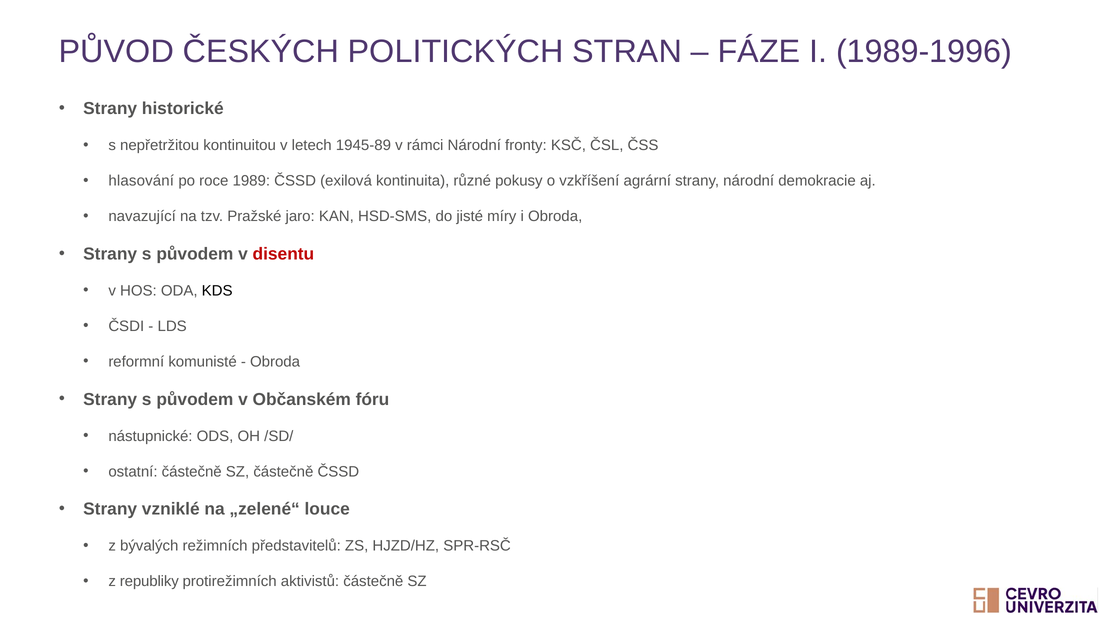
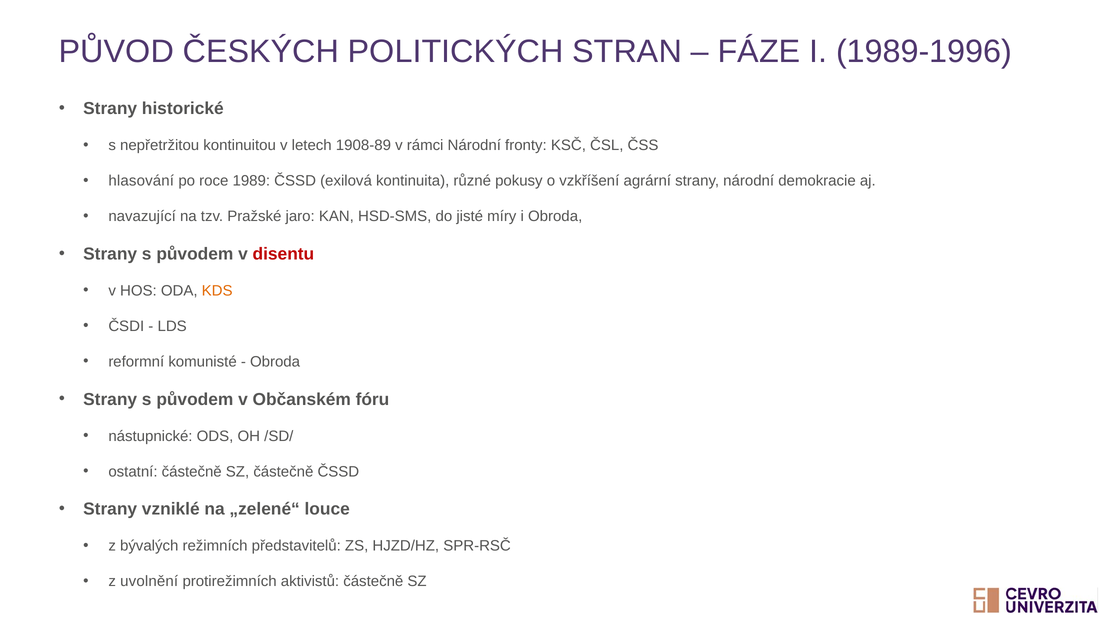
1945-89: 1945-89 -> 1908-89
KDS colour: black -> orange
republiky: republiky -> uvolnění
